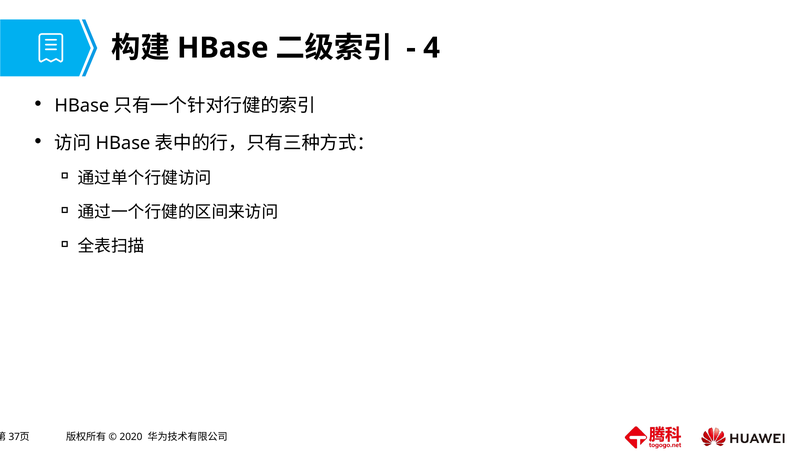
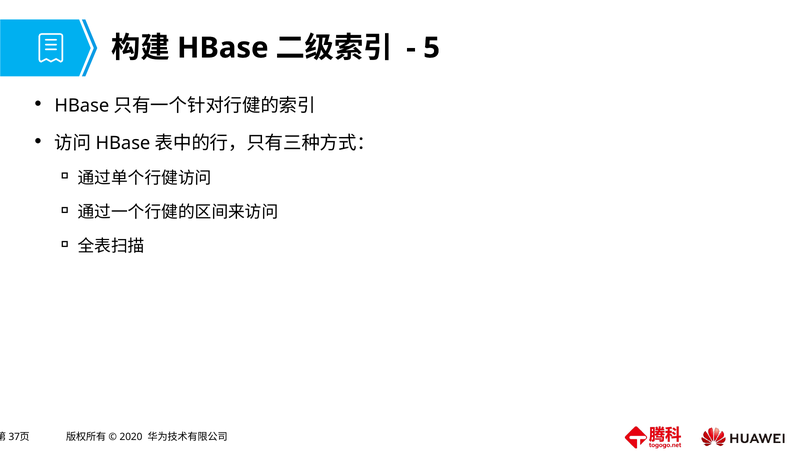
4: 4 -> 5
